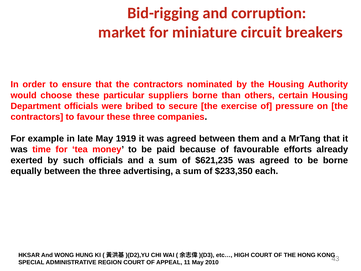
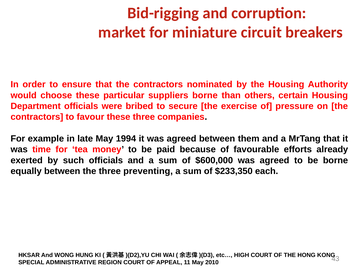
1919: 1919 -> 1994
$621,235: $621,235 -> $600,000
advertising: advertising -> preventing
